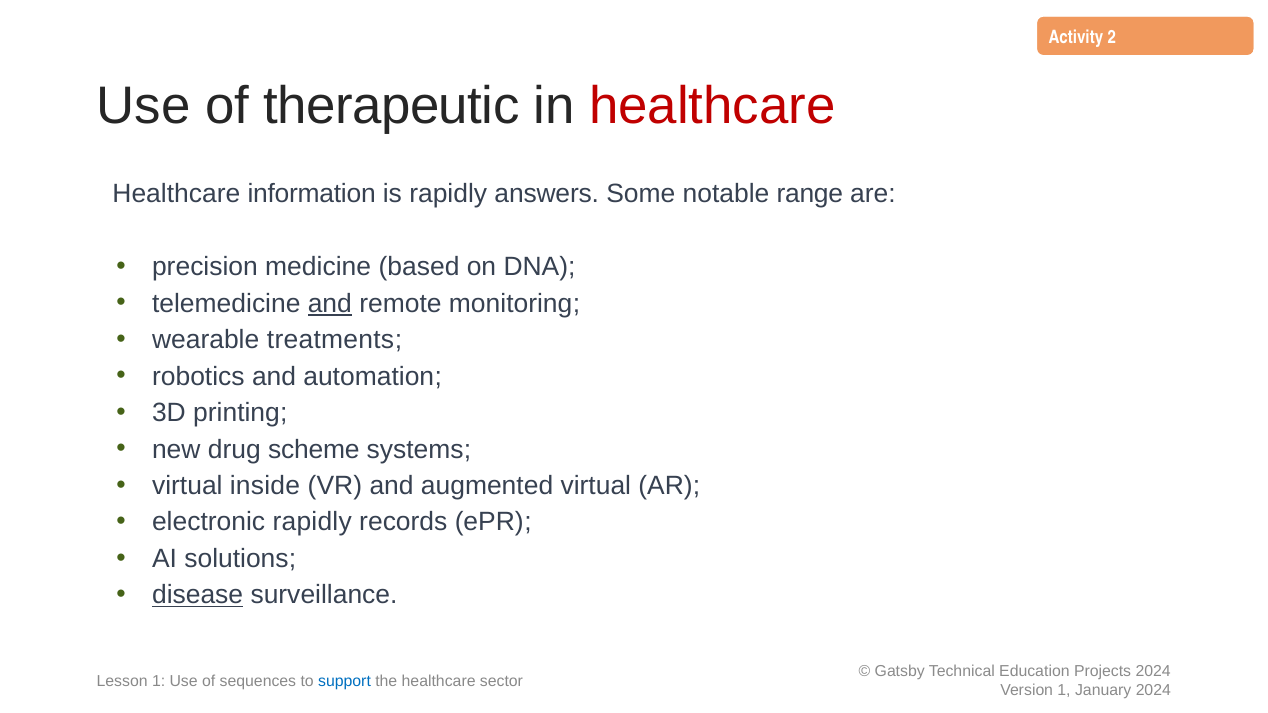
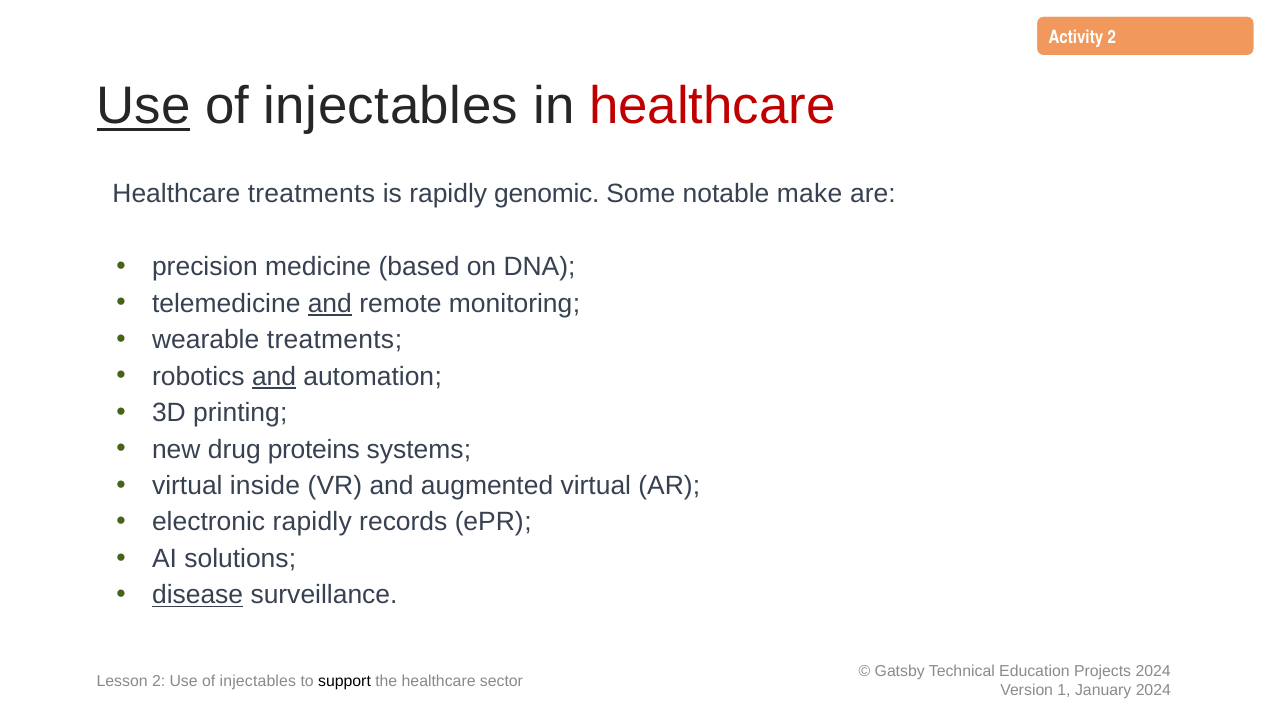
Use at (144, 107) underline: none -> present
therapeutic at (392, 107): therapeutic -> injectables
Healthcare information: information -> treatments
answers: answers -> genomic
range: range -> make
and at (274, 377) underline: none -> present
scheme: scheme -> proteins
Lesson 1: 1 -> 2
sequences at (258, 682): sequences -> injectables
support colour: blue -> black
